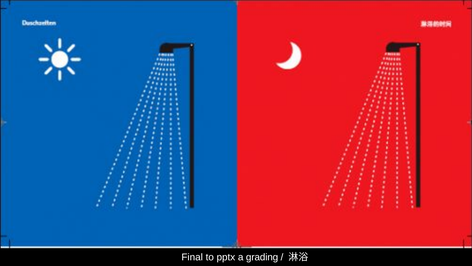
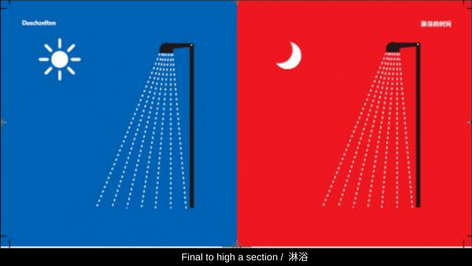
pptx: pptx -> high
grading: grading -> section
